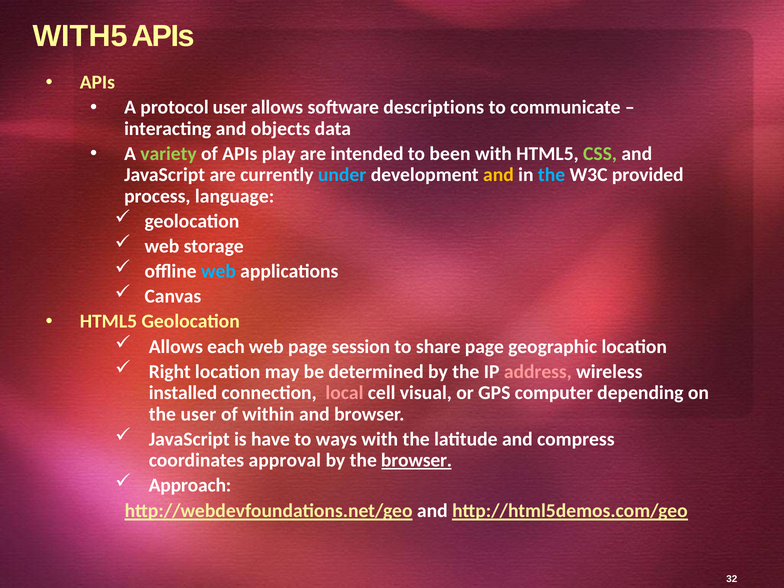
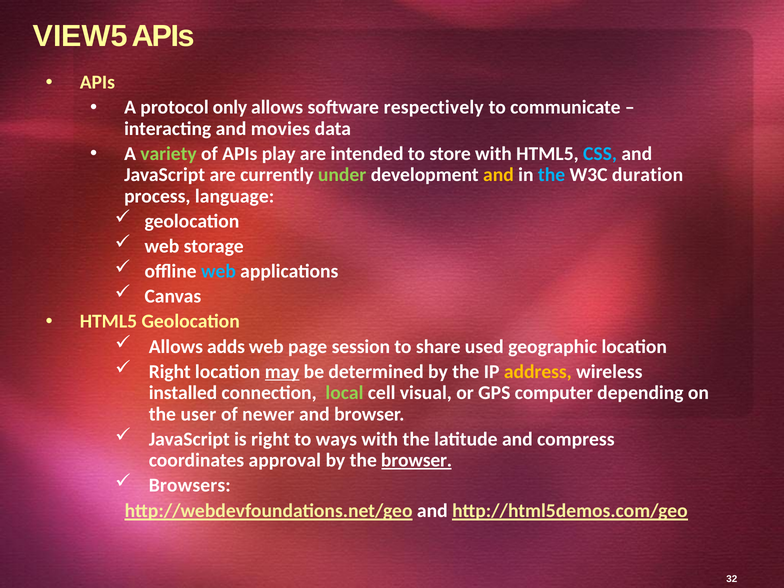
WITH5: WITH5 -> VIEW5
protocol user: user -> only
descriptions: descriptions -> respectively
objects: objects -> movies
been: been -> store
CSS colour: light green -> light blue
under colour: light blue -> light green
provided: provided -> duration
each: each -> adds
share page: page -> used
may underline: none -> present
address colour: pink -> yellow
local colour: pink -> light green
within: within -> newer
is have: have -> right
Approach: Approach -> Browsers
